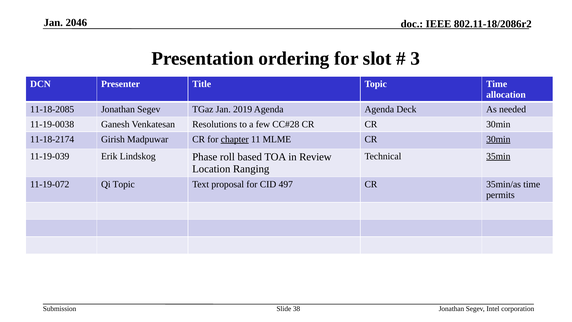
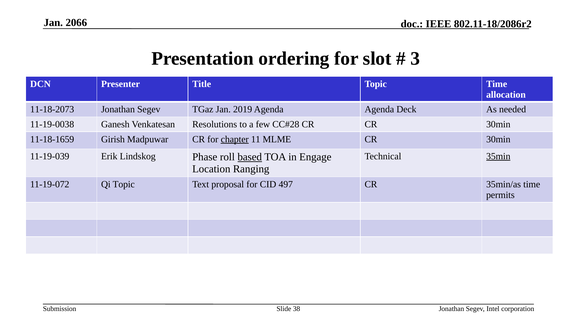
2046: 2046 -> 2066
11-18-2085: 11-18-2085 -> 11-18-2073
11-18-2174: 11-18-2174 -> 11-18-1659
30min at (498, 139) underline: present -> none
based underline: none -> present
Review: Review -> Engage
